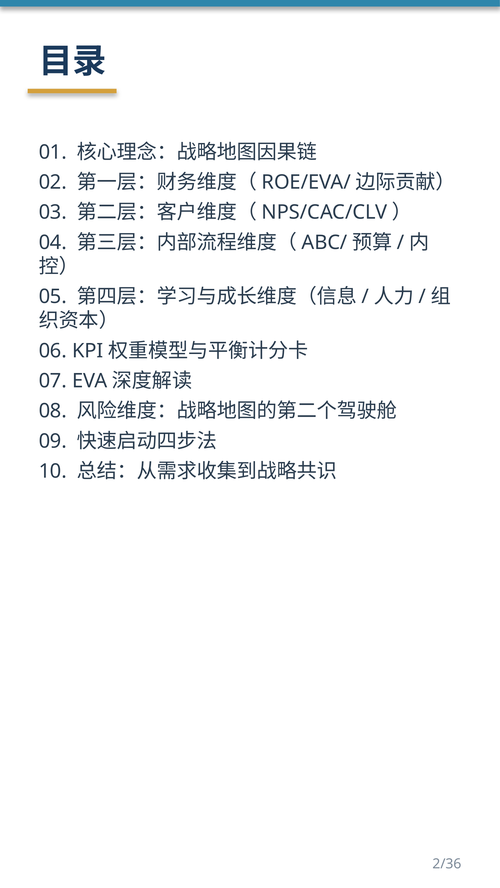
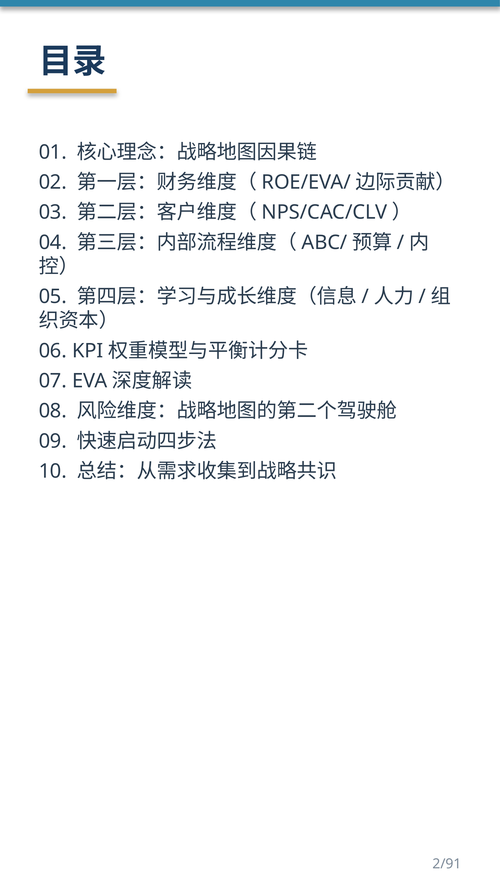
2/36: 2/36 -> 2/91
